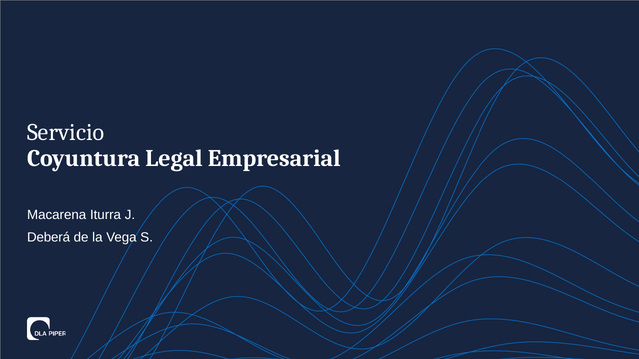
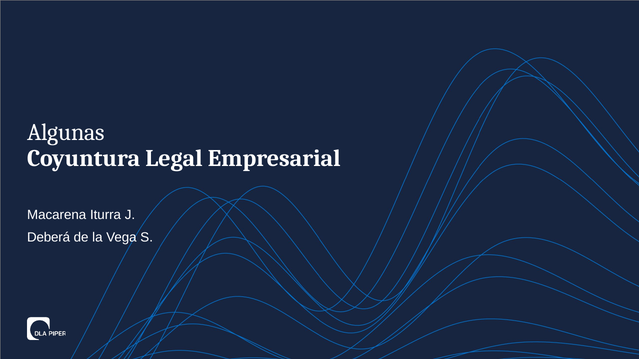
Servicio: Servicio -> Algunas
